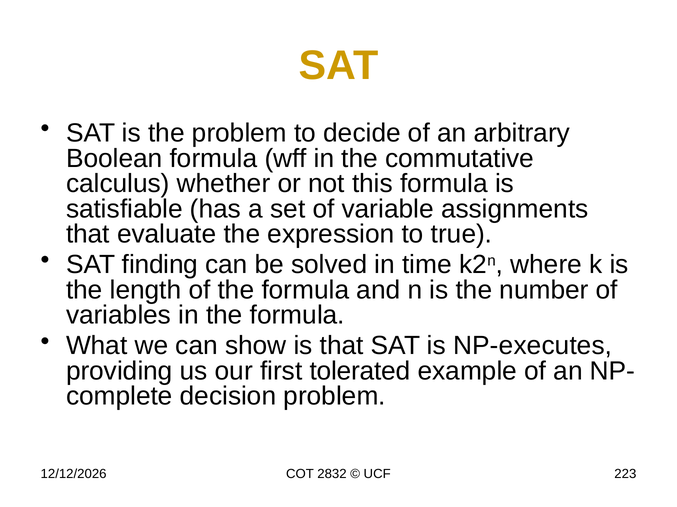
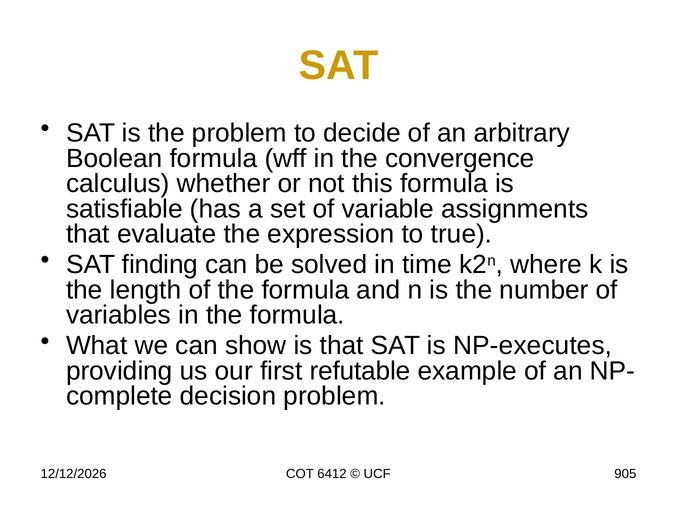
commutative: commutative -> convergence
tolerated: tolerated -> refutable
2832: 2832 -> 6412
223: 223 -> 905
